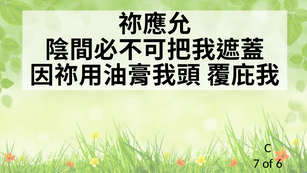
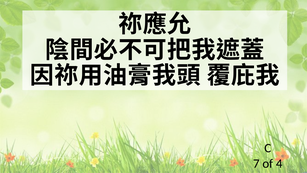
6: 6 -> 4
